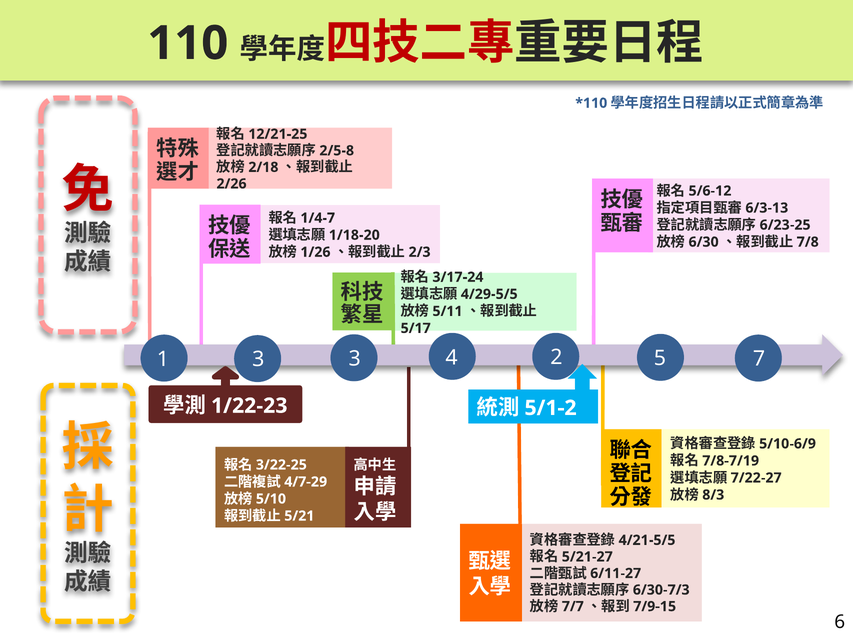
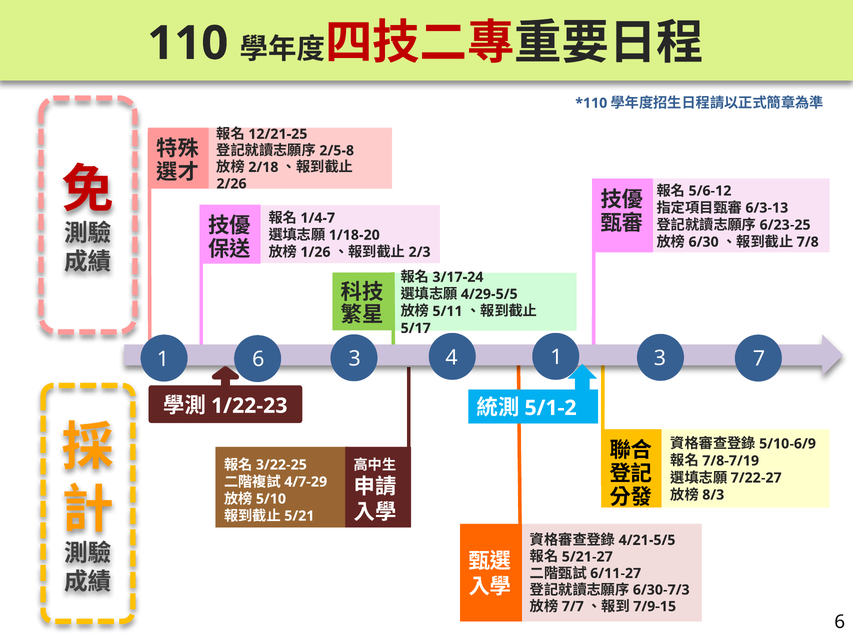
3 2: 2 -> 1
3 at (258, 360): 3 -> 6
4 5: 5 -> 3
